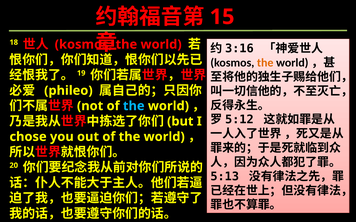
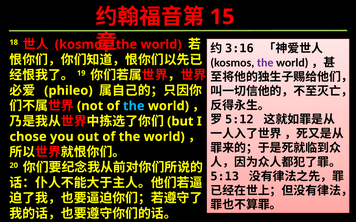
the at (265, 63) colour: orange -> purple
